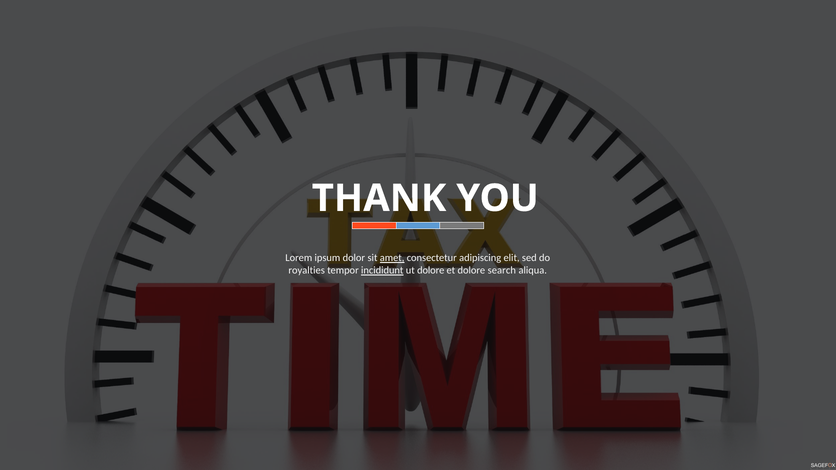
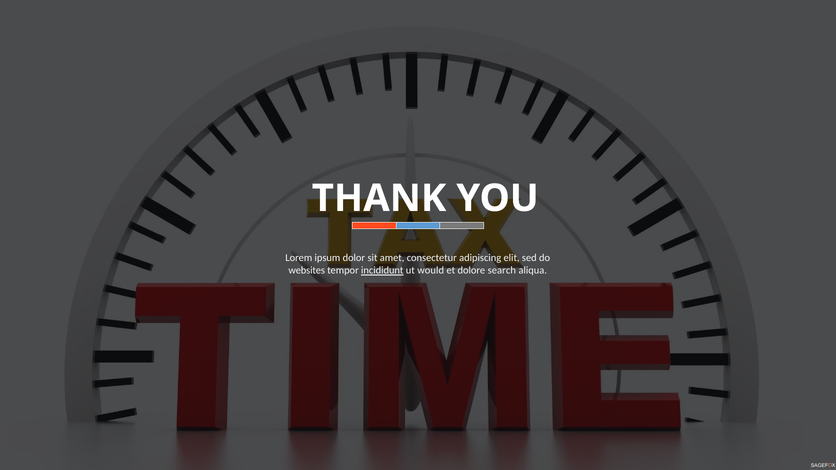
amet underline: present -> none
royalties: royalties -> websites
ut dolore: dolore -> would
